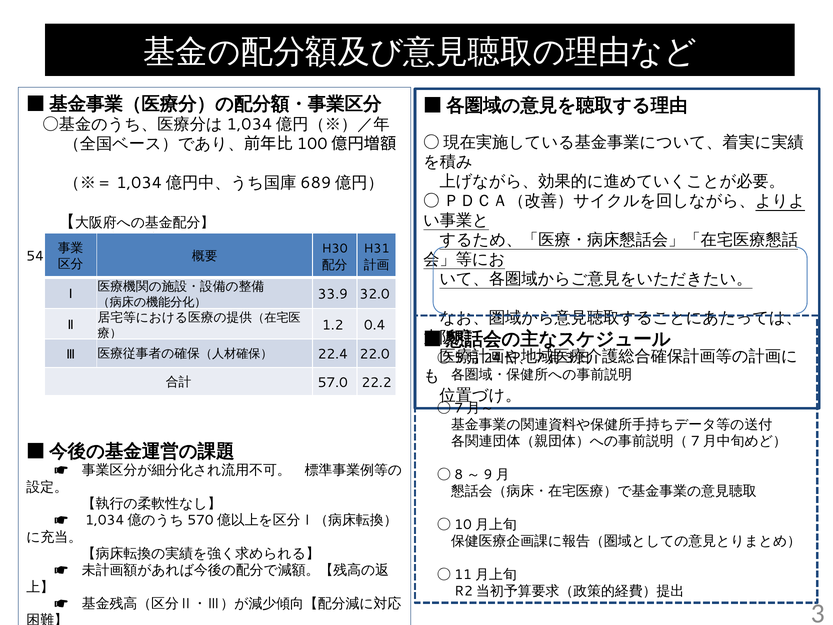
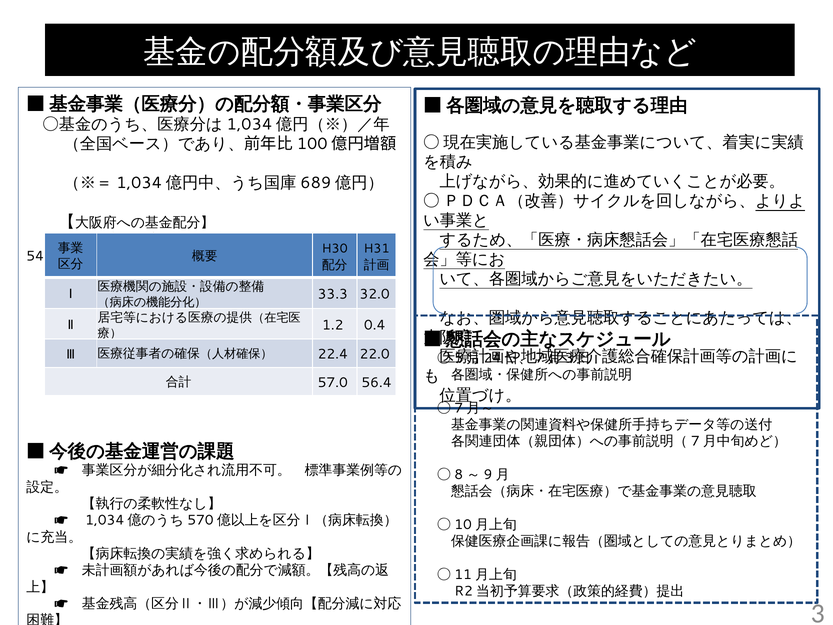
33.9: 33.9 -> 33.3
22.2: 22.2 -> 56.4
